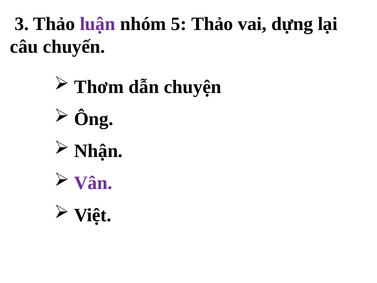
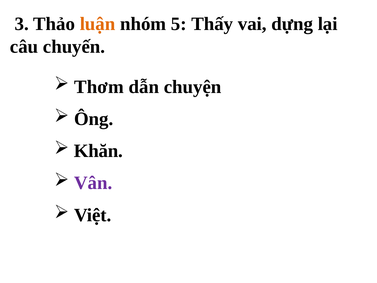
luận colour: purple -> orange
5 Thảo: Thảo -> Thấy
Nhận: Nhận -> Khăn
